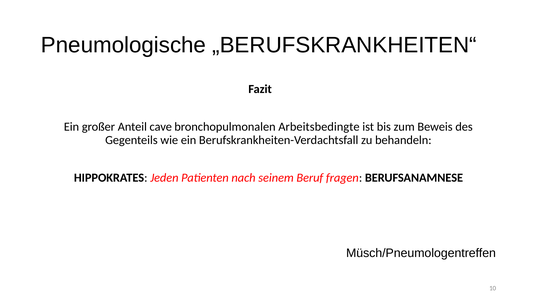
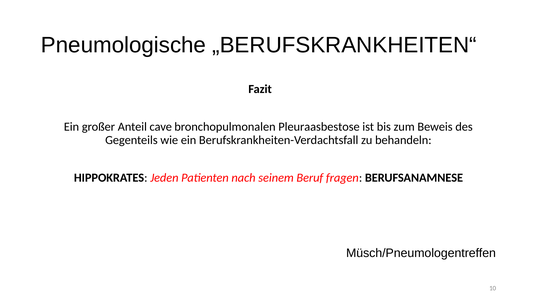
Arbeitsbedingte: Arbeitsbedingte -> Pleuraasbestose
